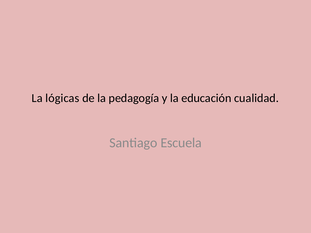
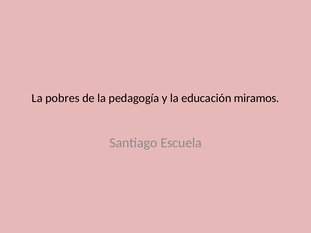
lógicas: lógicas -> pobres
cualidad: cualidad -> miramos
